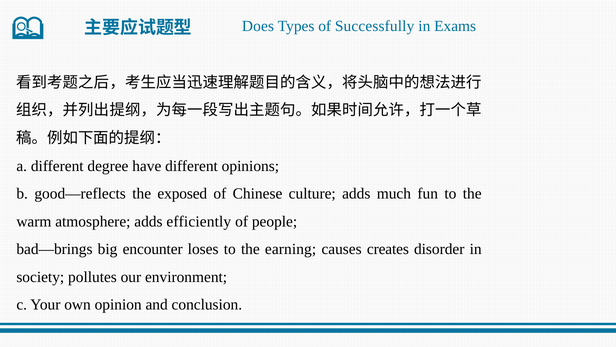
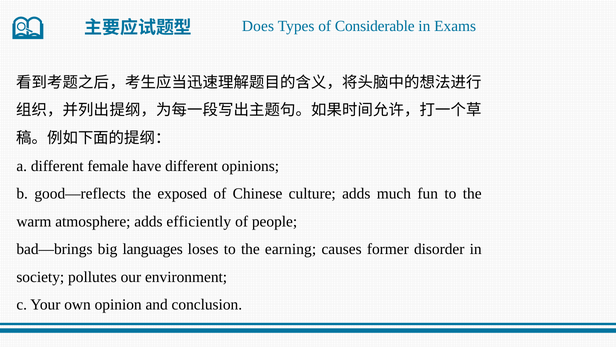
Successfully: Successfully -> Considerable
degree: degree -> female
encounter: encounter -> languages
creates: creates -> former
